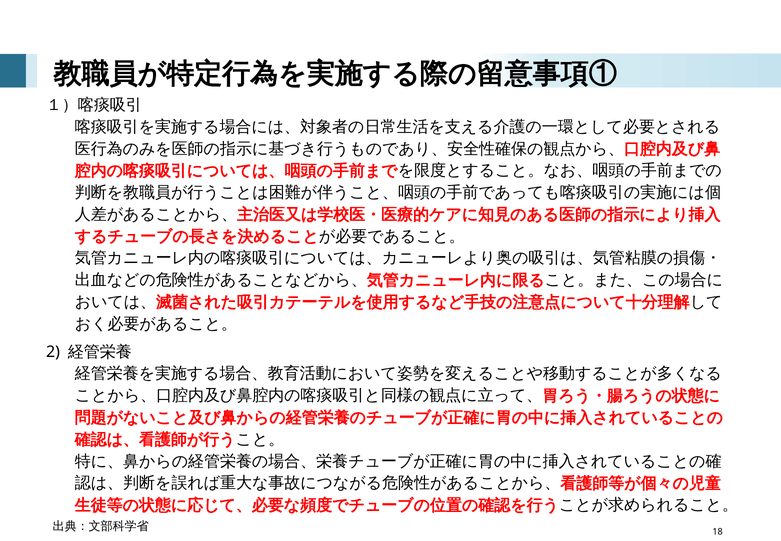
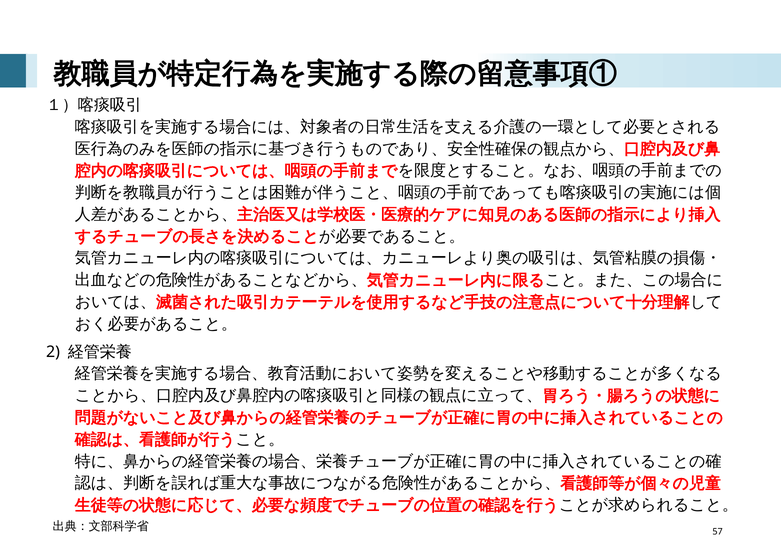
18: 18 -> 57
